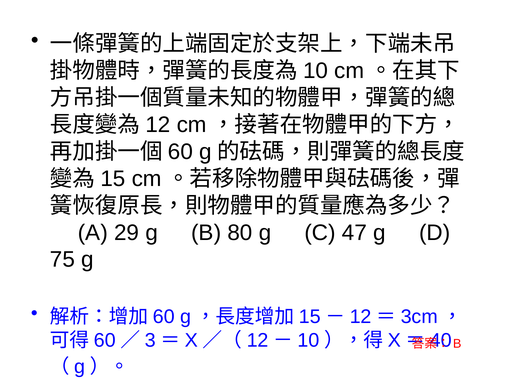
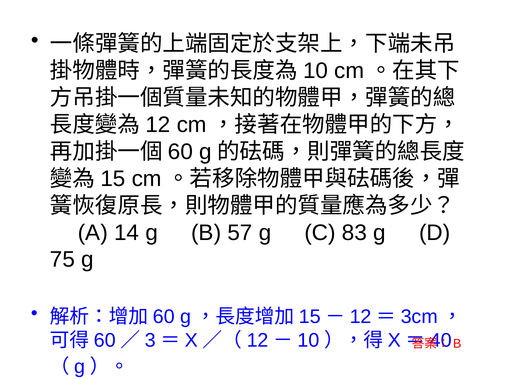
29: 29 -> 14
80: 80 -> 57
47: 47 -> 83
